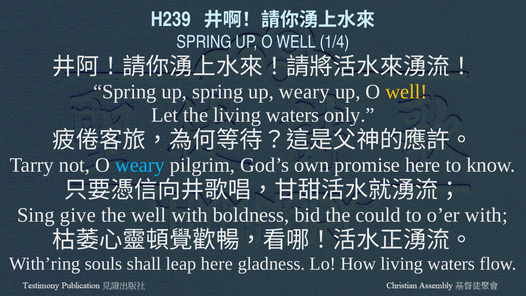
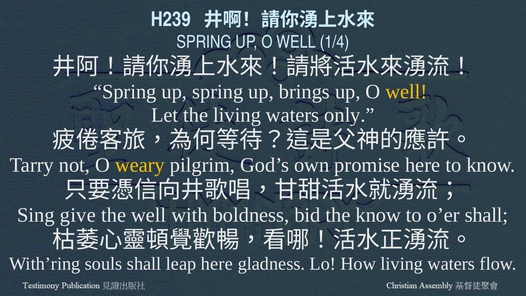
up weary: weary -> brings
weary at (140, 165) colour: light blue -> yellow
the could: could -> know
o’er with: with -> shall
